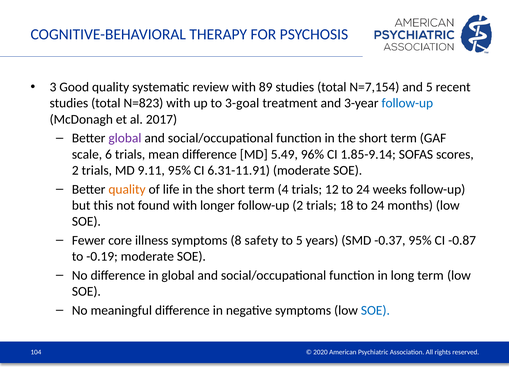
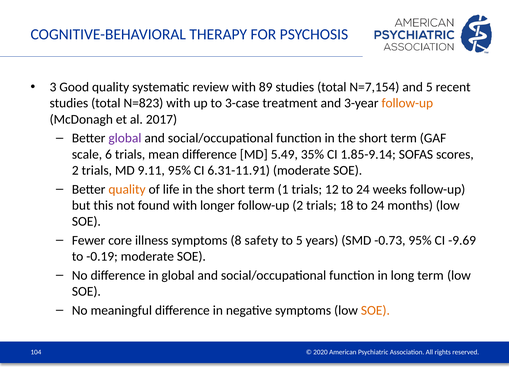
3-goal: 3-goal -> 3-case
follow-up at (407, 103) colour: blue -> orange
96%: 96% -> 35%
4: 4 -> 1
-0.37: -0.37 -> -0.73
-0.87: -0.87 -> -9.69
SOE at (375, 311) colour: blue -> orange
